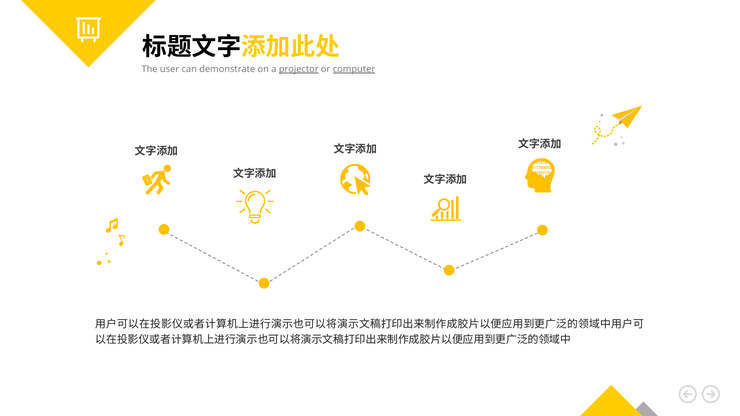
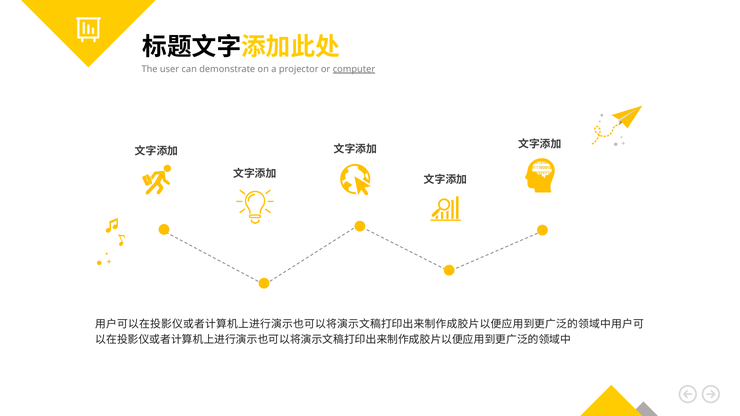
projector underline: present -> none
